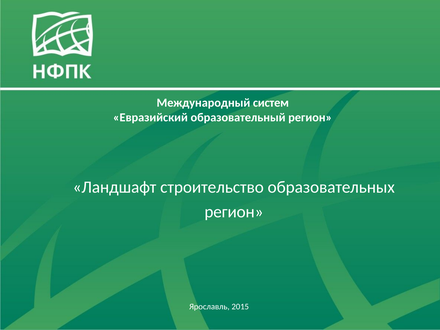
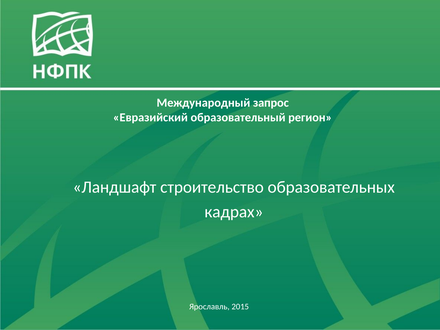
систем: систем -> запрос
регион at (234, 212): регион -> кадрах
